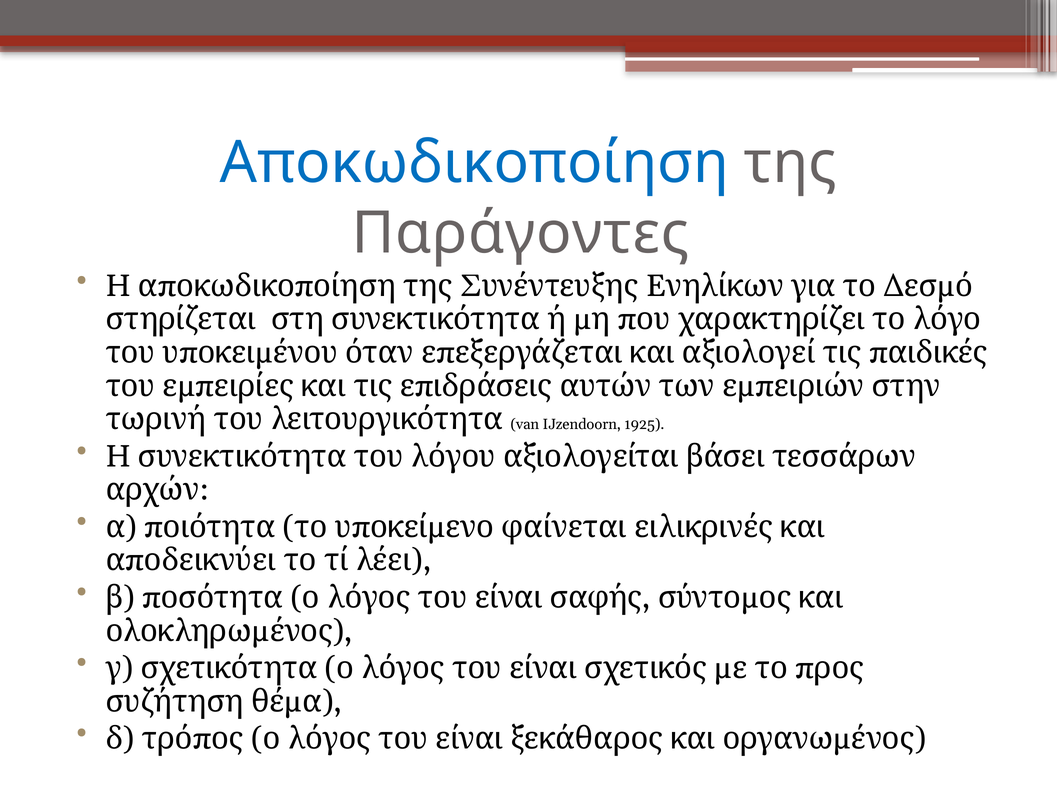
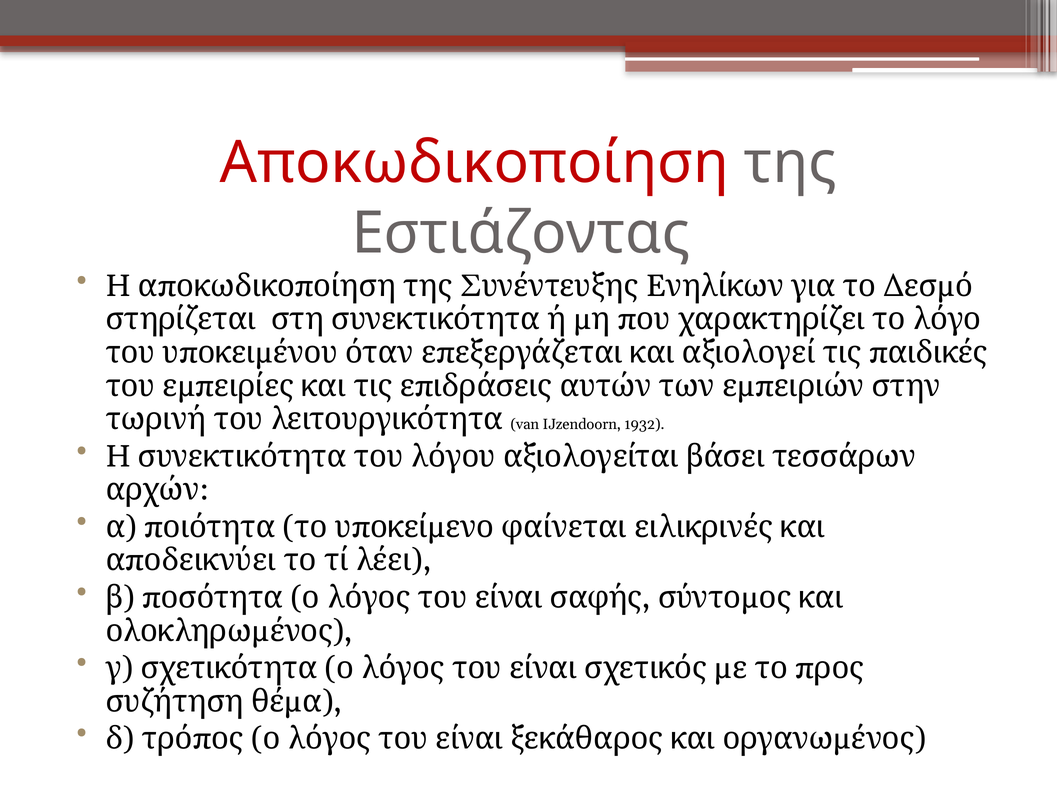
Αποκωδικοποίηση colour: blue -> red
Παράγοντες: Παράγοντες -> Εστιάζοντας
1925: 1925 -> 1932
